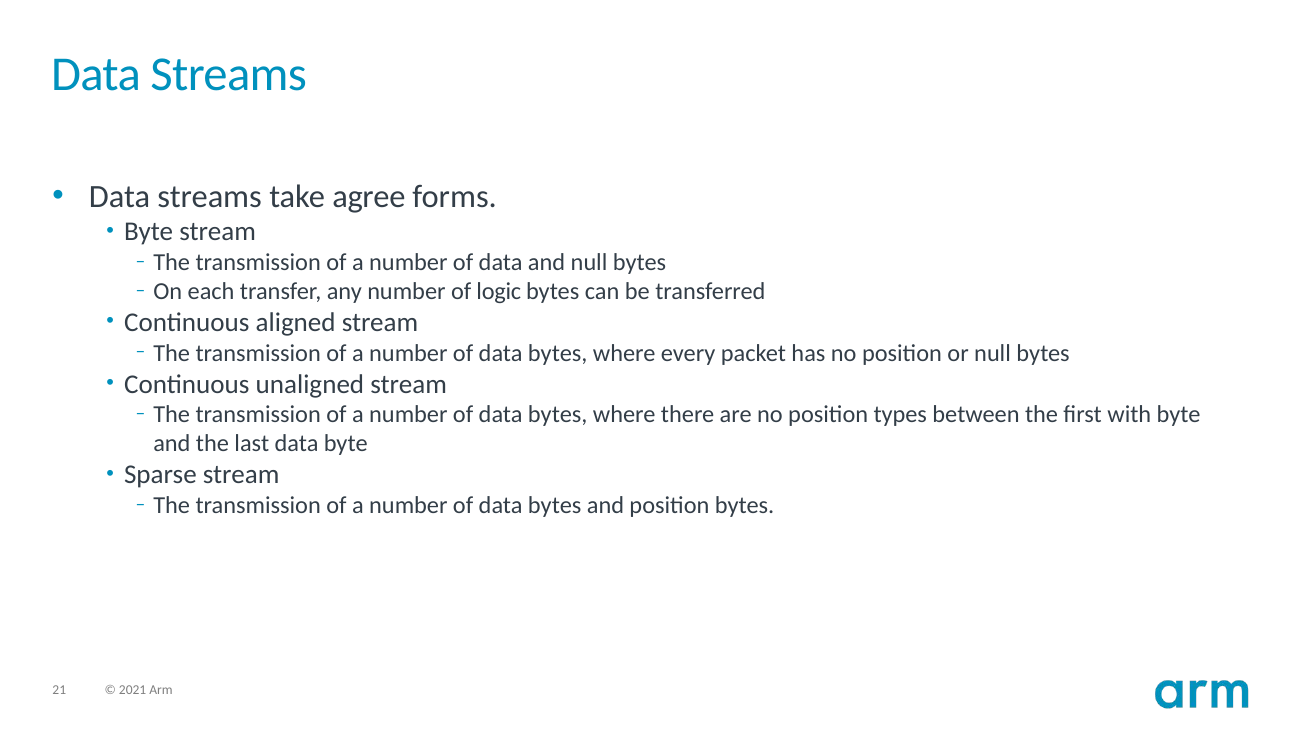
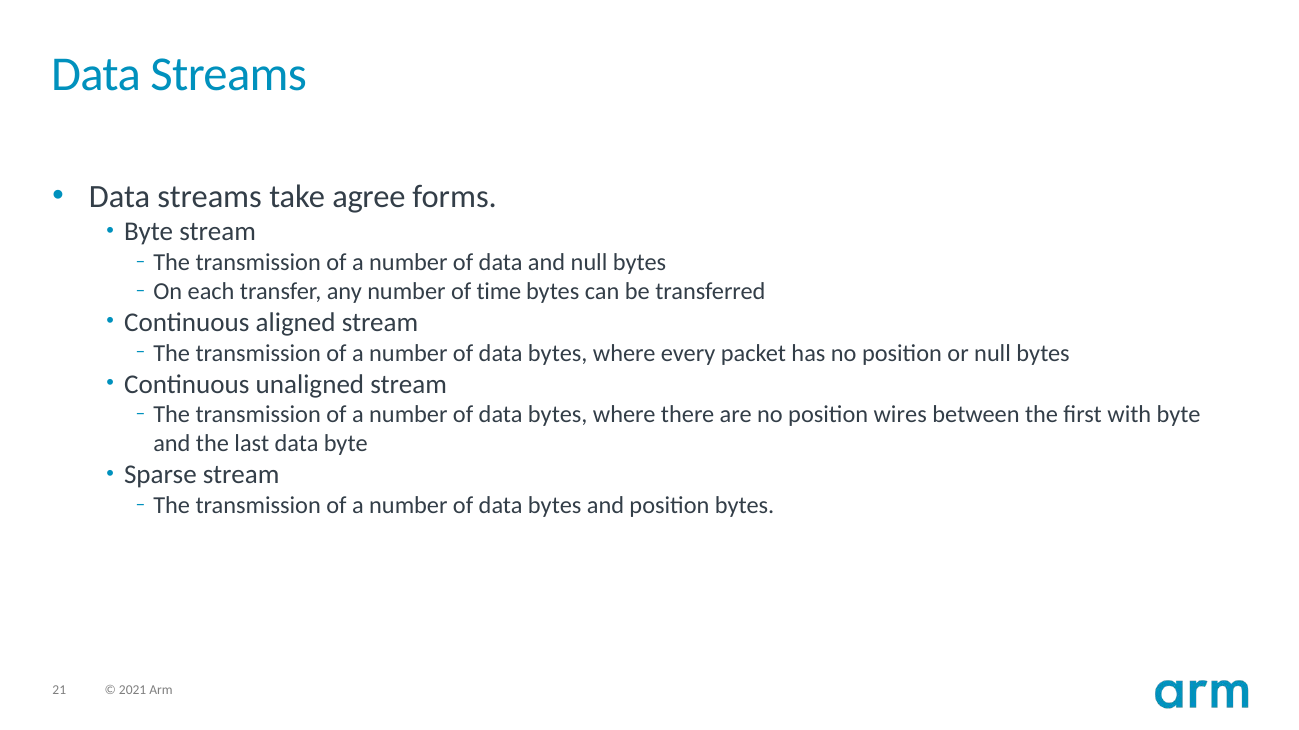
logic: logic -> time
types: types -> wires
